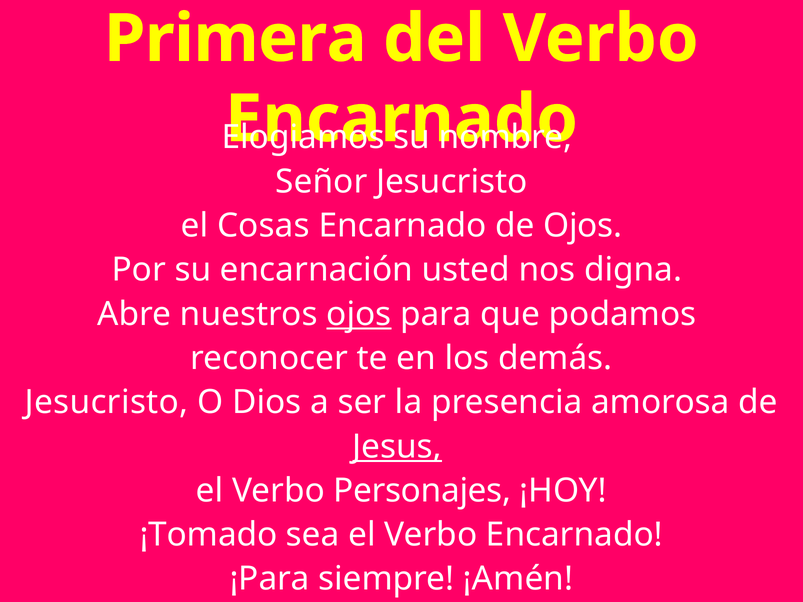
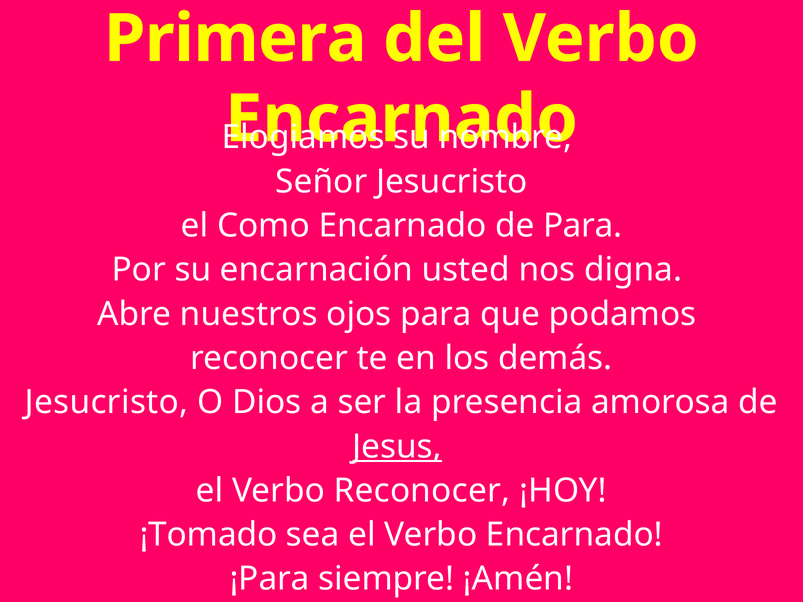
Cosas: Cosas -> Como
de Ojos: Ojos -> Para
ojos at (359, 314) underline: present -> none
Verbo Personajes: Personajes -> Reconocer
